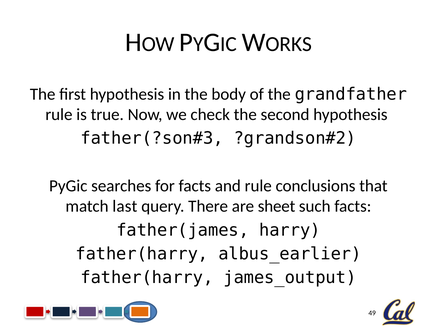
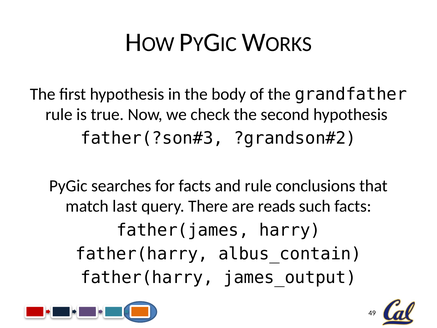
sheet: sheet -> reads
albus_earlier: albus_earlier -> albus_contain
